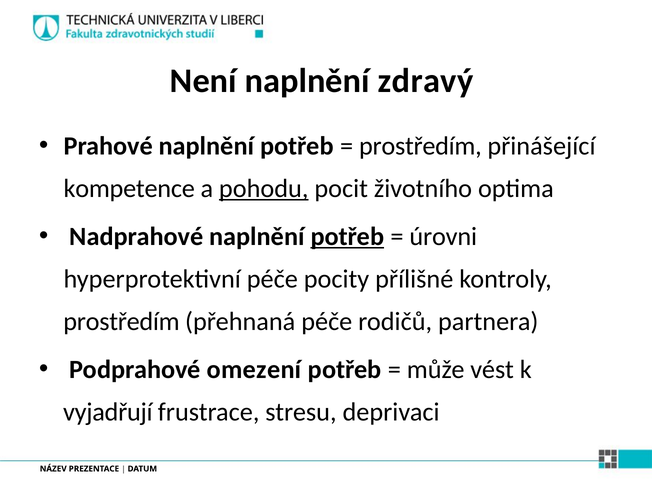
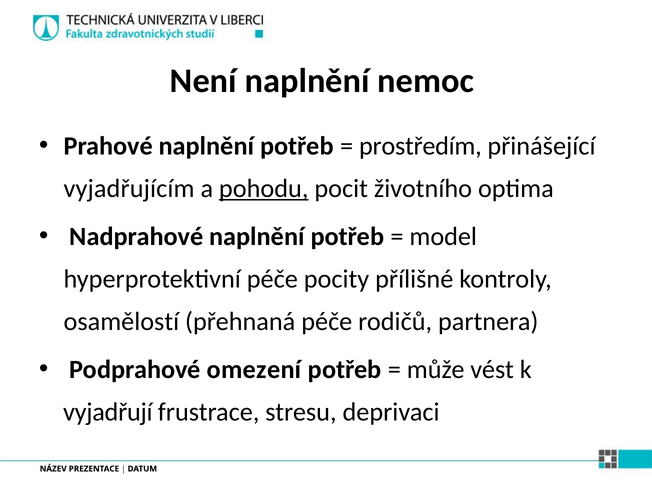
zdravý: zdravý -> nemoc
kompetence: kompetence -> vyjadřujícím
potřeb at (347, 236) underline: present -> none
úrovni: úrovni -> model
prostředím at (122, 321): prostředím -> osamělostí
